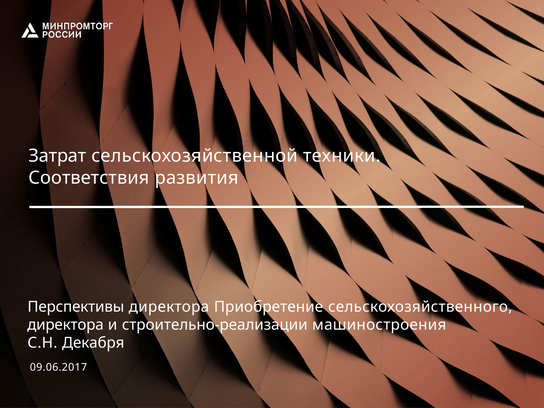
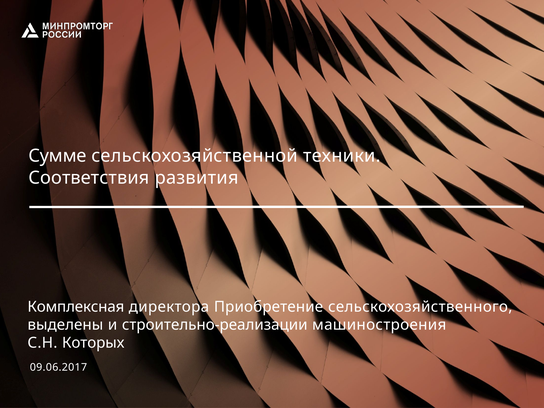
Затрат: Затрат -> Сумме
Перспективы: Перспективы -> Комплексная
директора at (65, 325): директора -> выделены
Декабря: Декабря -> Которых
